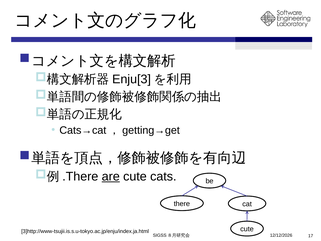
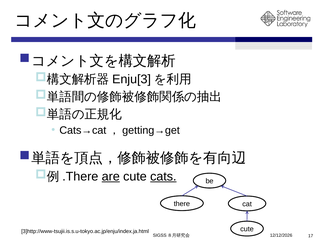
cats underline: none -> present
